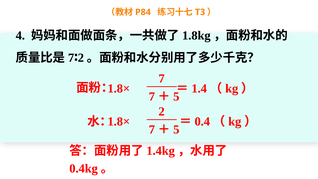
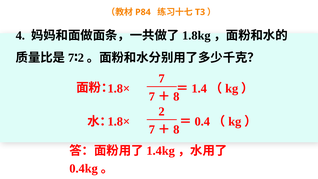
5 at (176, 97): 5 -> 8
5 at (176, 130): 5 -> 8
